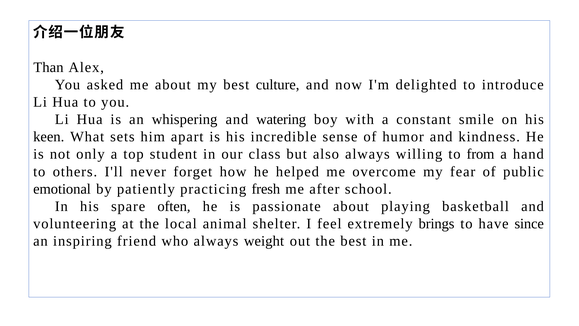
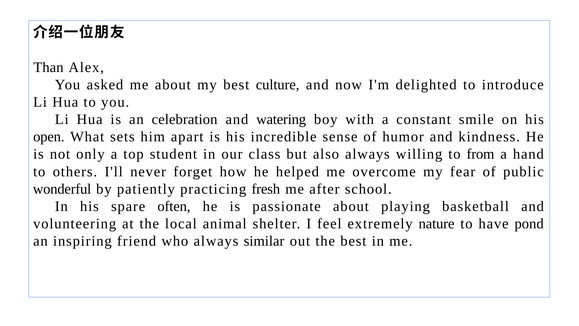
whispering: whispering -> celebration
keen: keen -> open
emotional: emotional -> wonderful
brings: brings -> nature
since: since -> pond
weight: weight -> similar
